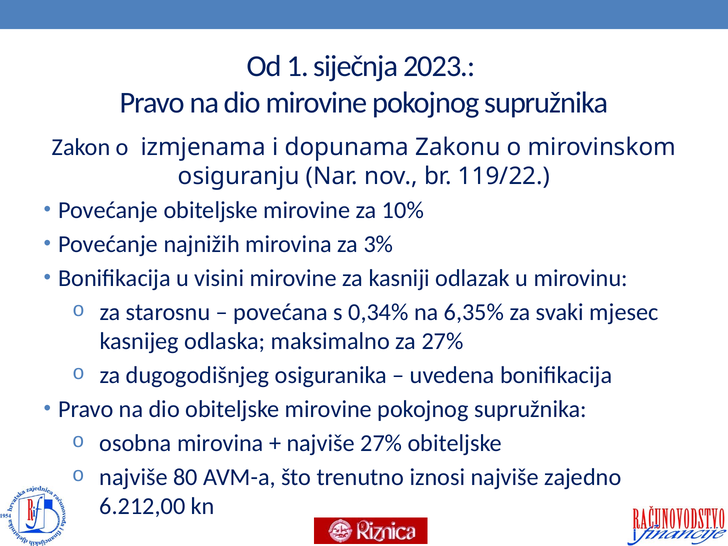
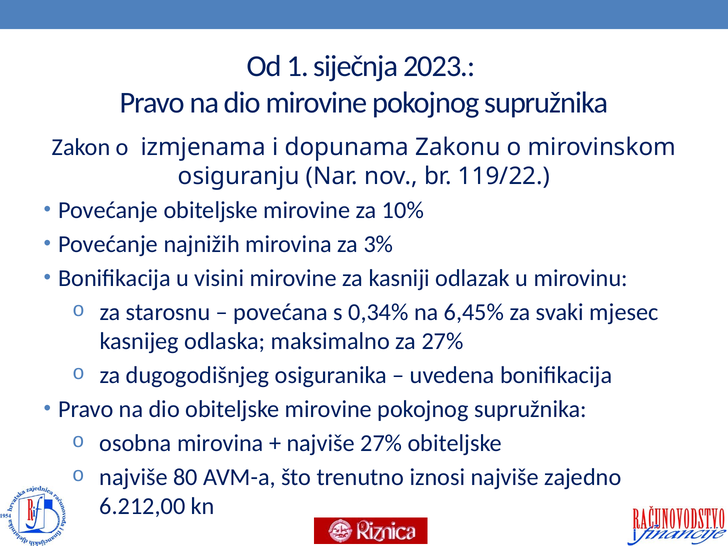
6,35%: 6,35% -> 6,45%
